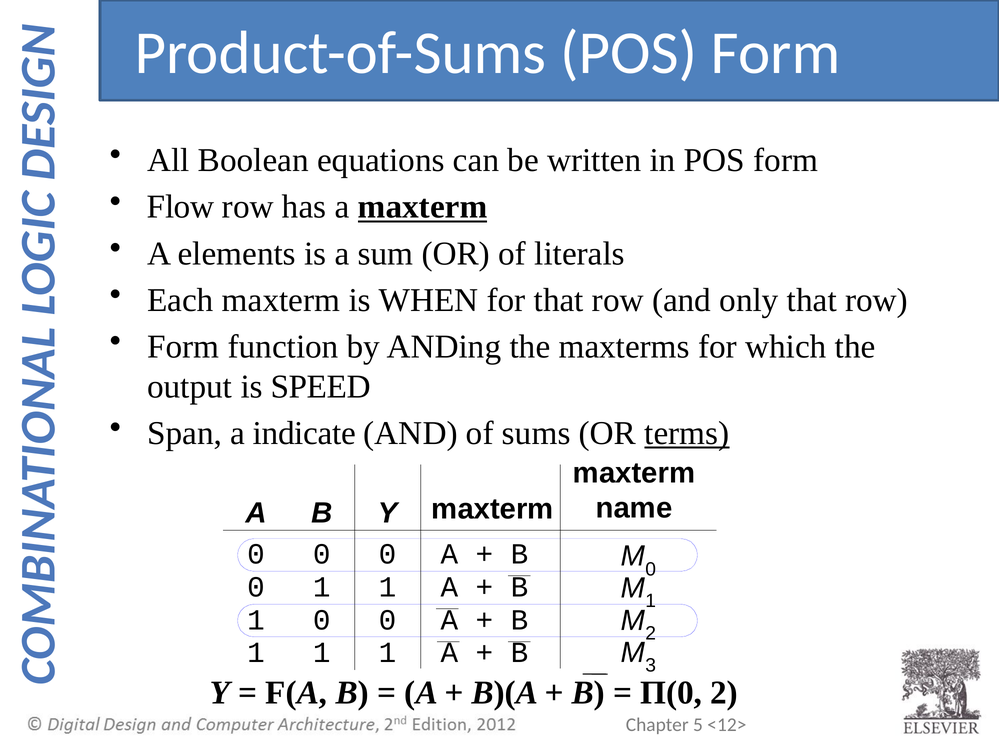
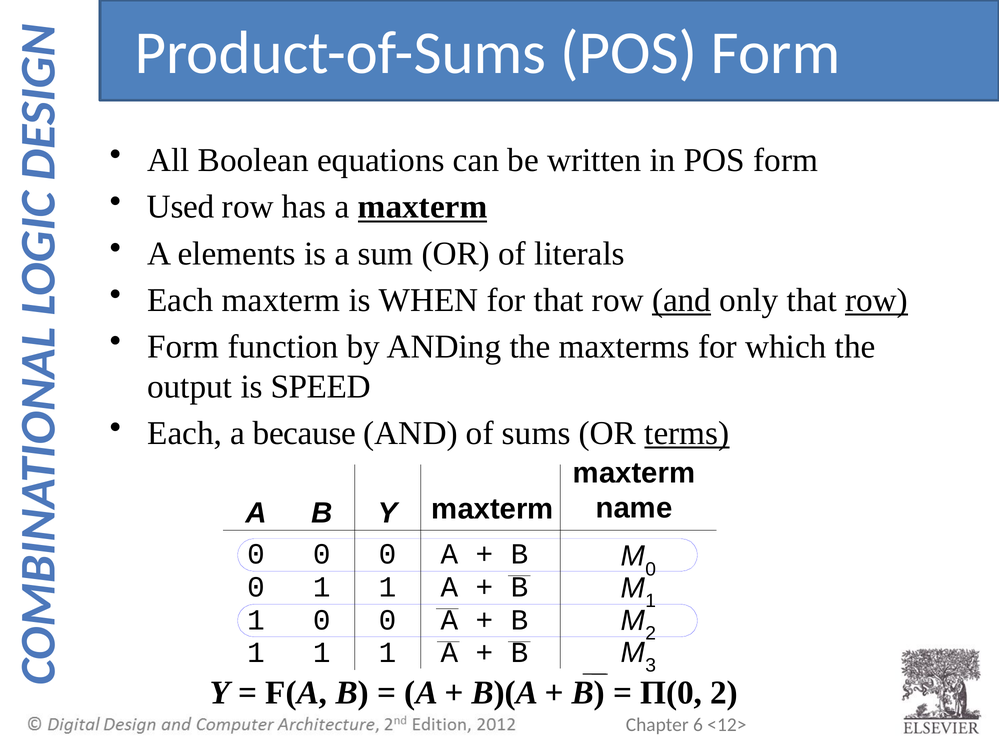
Flow: Flow -> Used
and at (682, 300) underline: none -> present
row at (877, 300) underline: none -> present
Span at (185, 433): Span -> Each
indicate: indicate -> because
5: 5 -> 6
